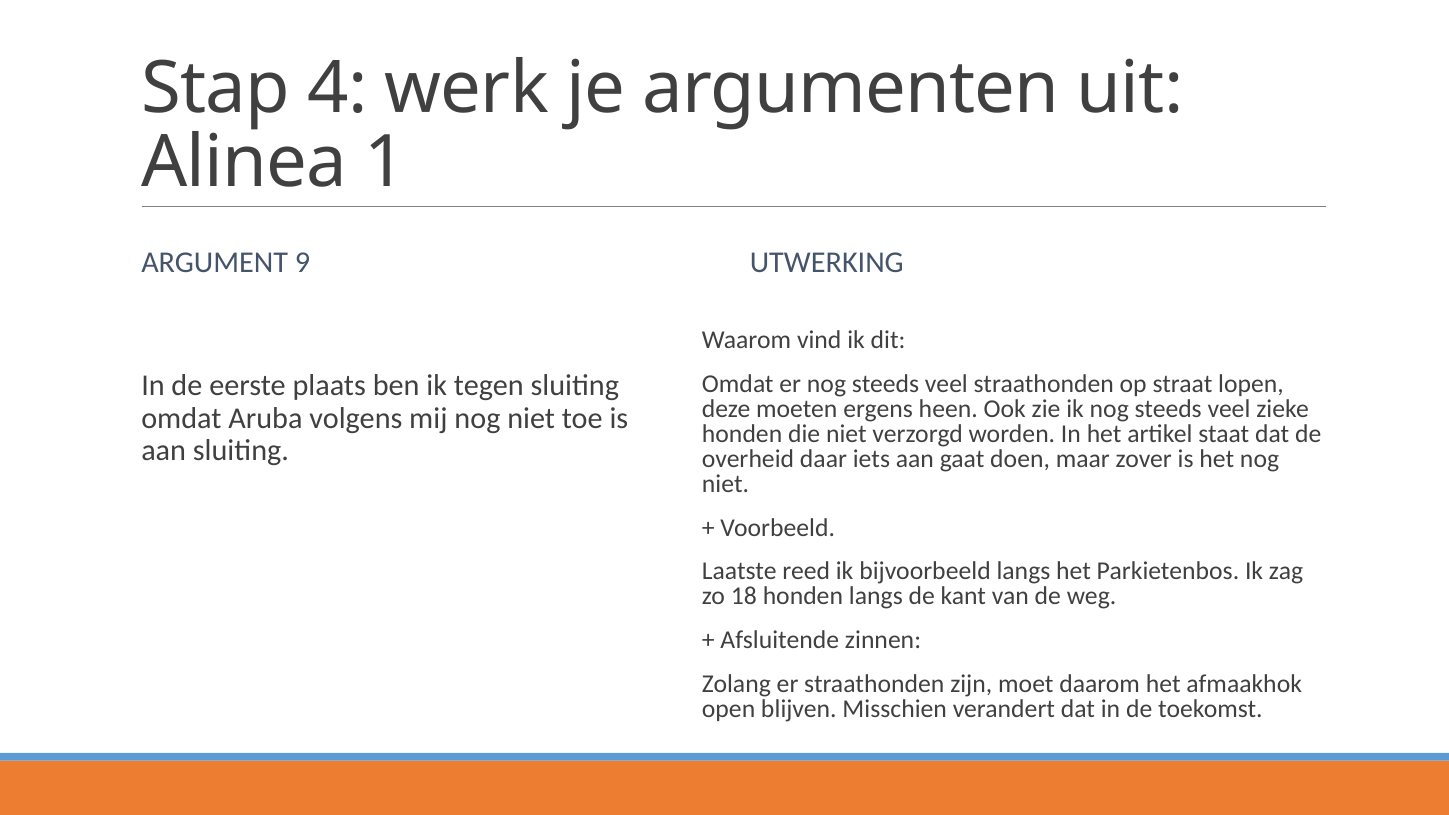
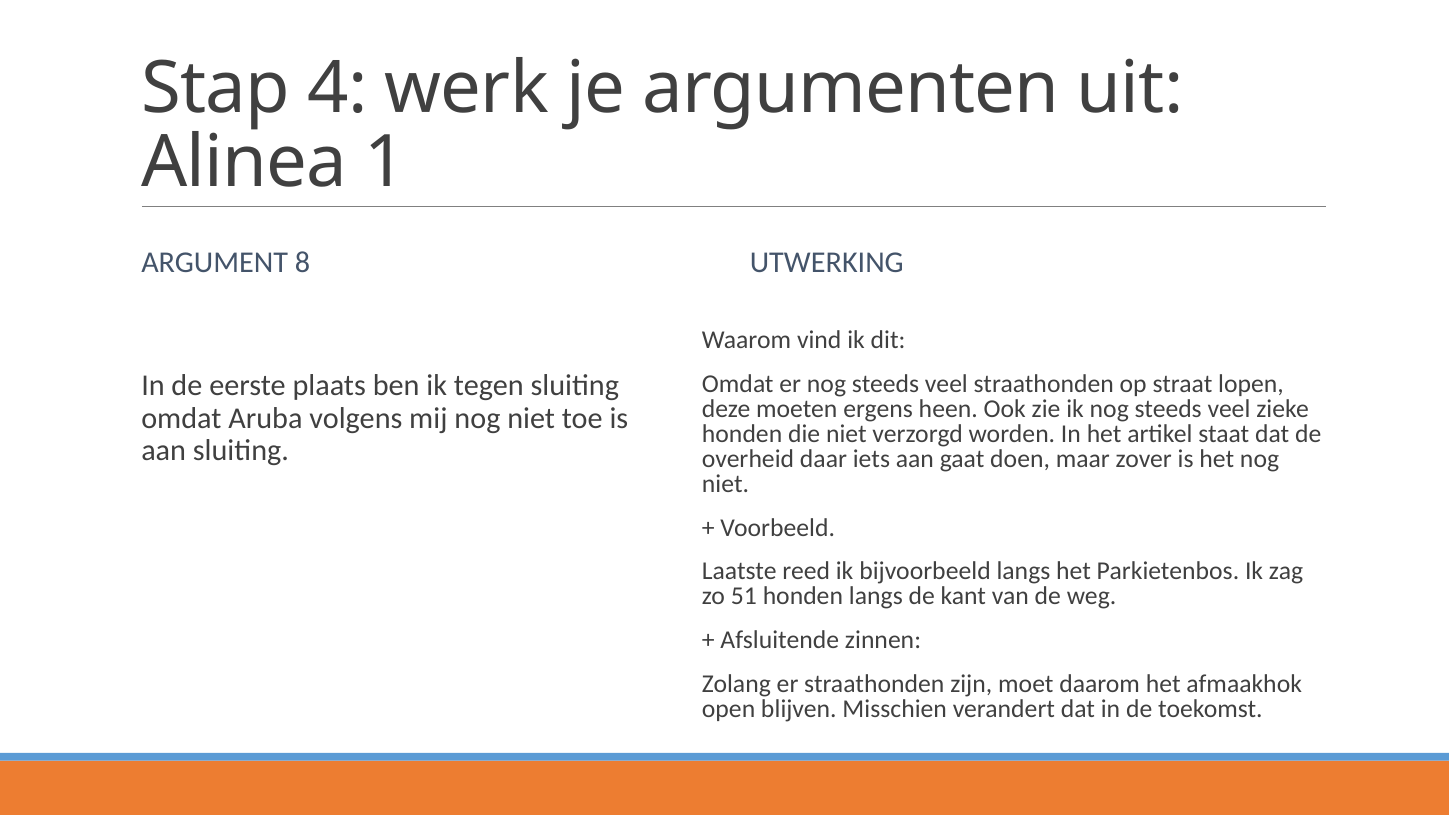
9: 9 -> 8
18: 18 -> 51
